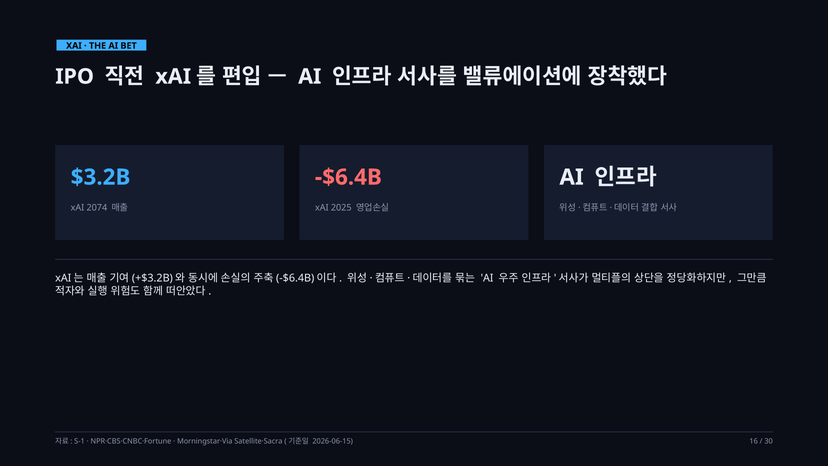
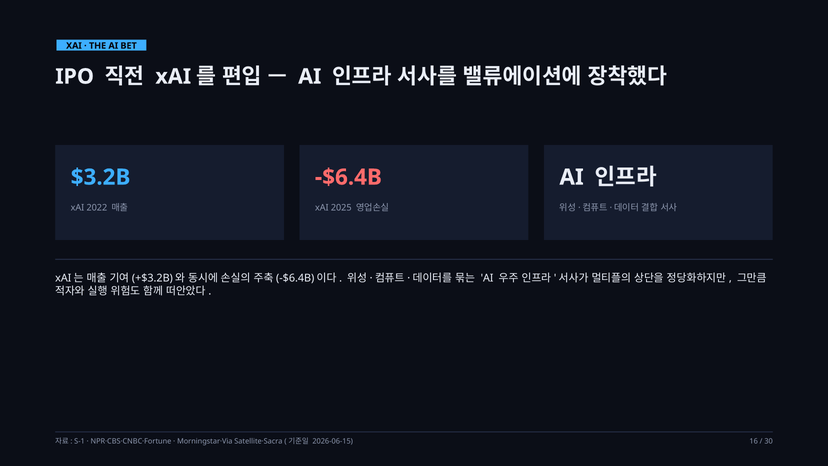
2074: 2074 -> 2022
